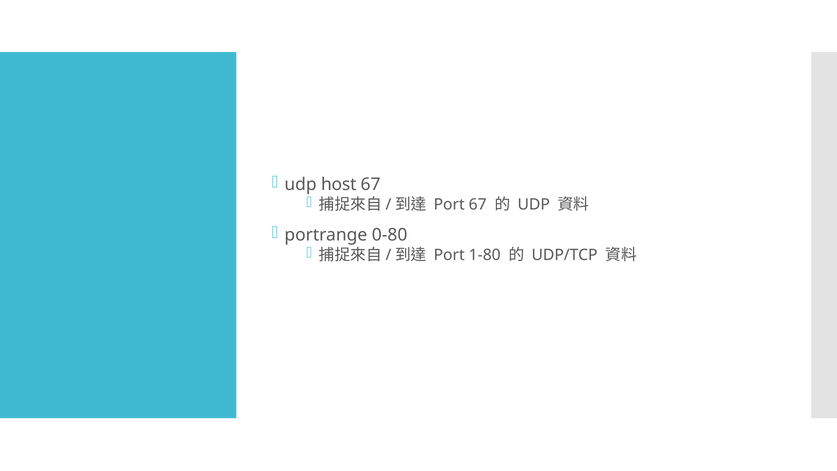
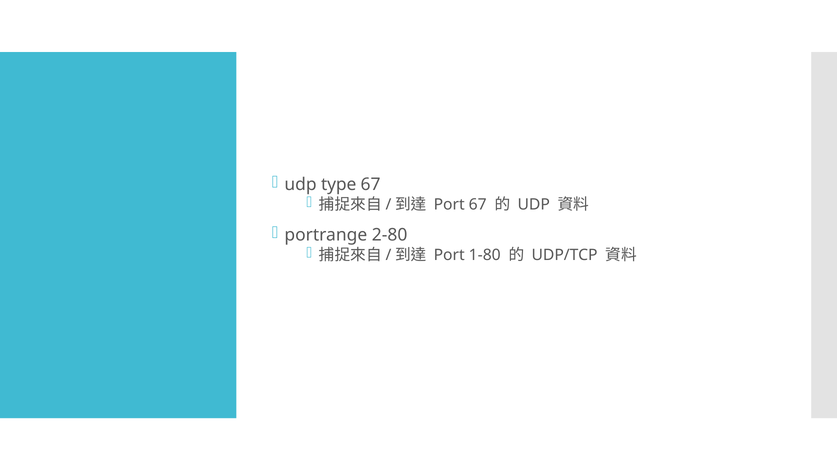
host: host -> type
0-80: 0-80 -> 2-80
